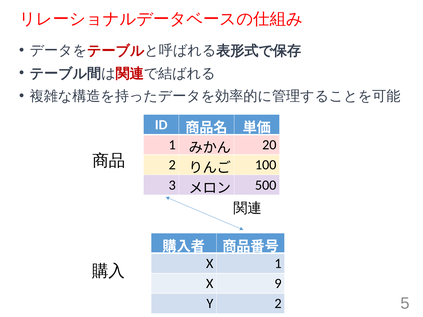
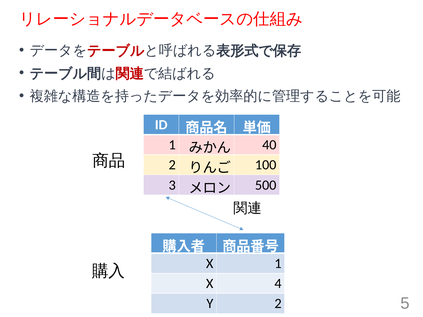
20: 20 -> 40
9: 9 -> 4
